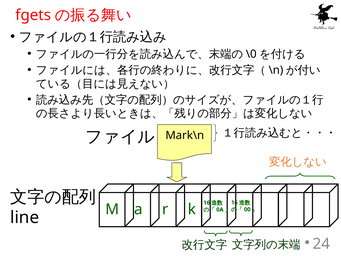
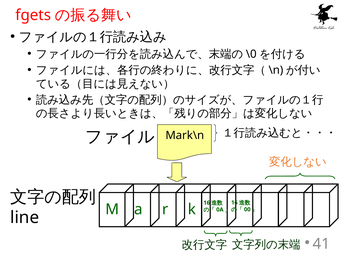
24: 24 -> 41
